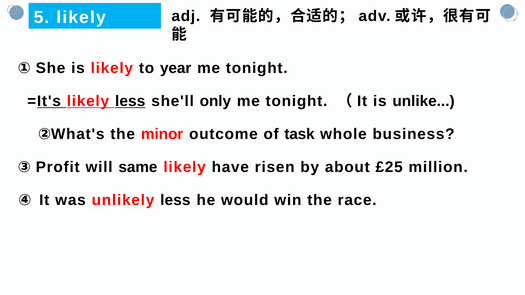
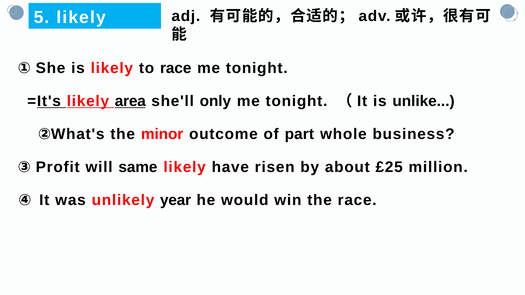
to year: year -> race
likely less: less -> area
task: task -> part
unlikely less: less -> year
